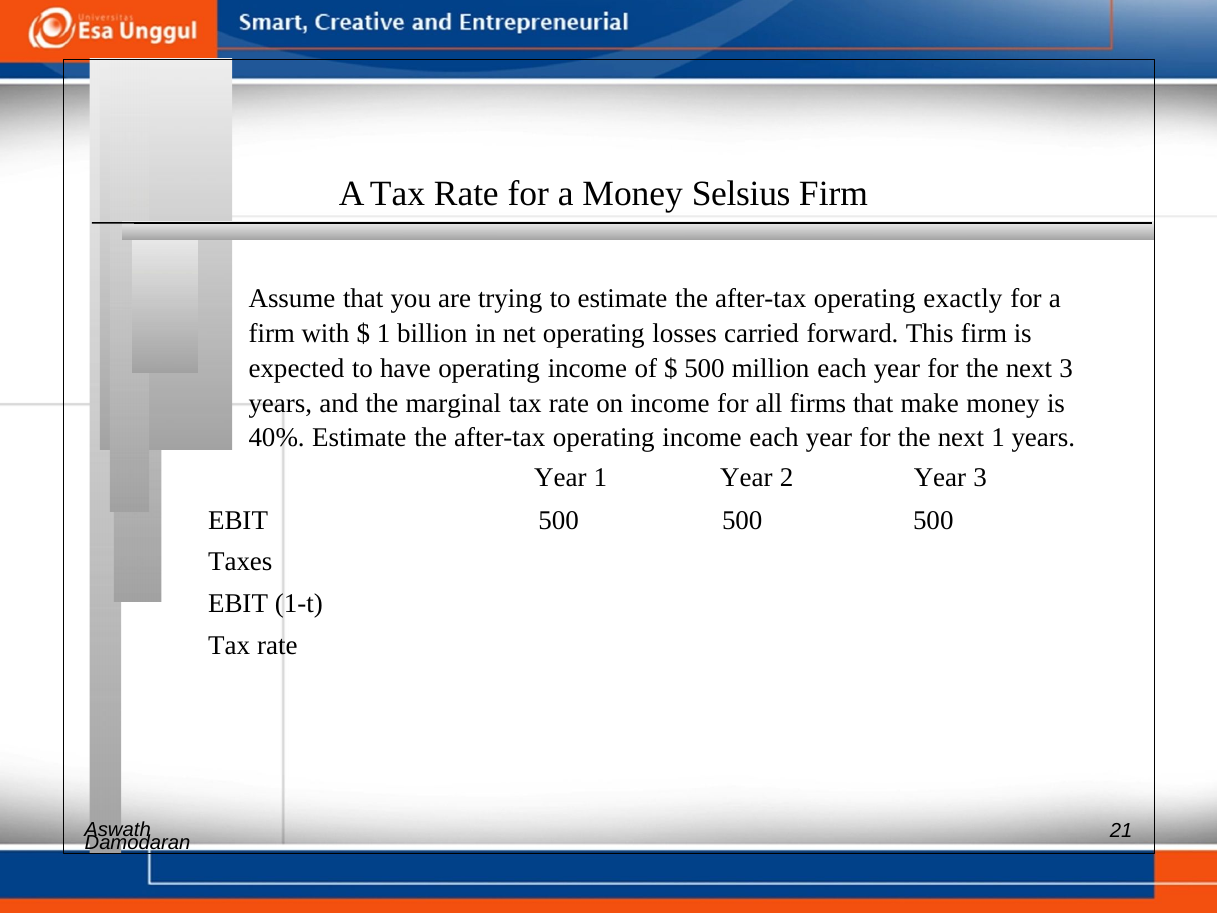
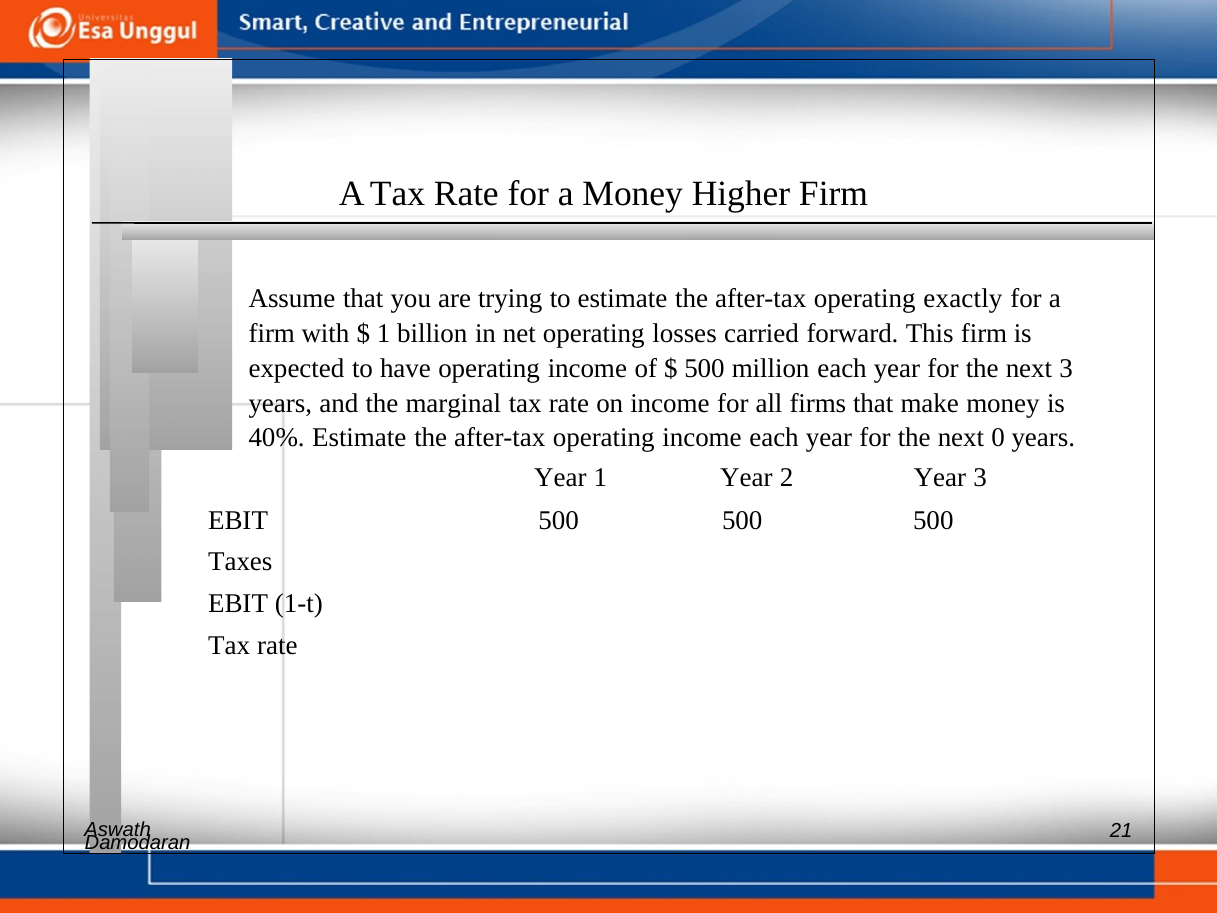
Selsius: Selsius -> Higher
next 1: 1 -> 0
